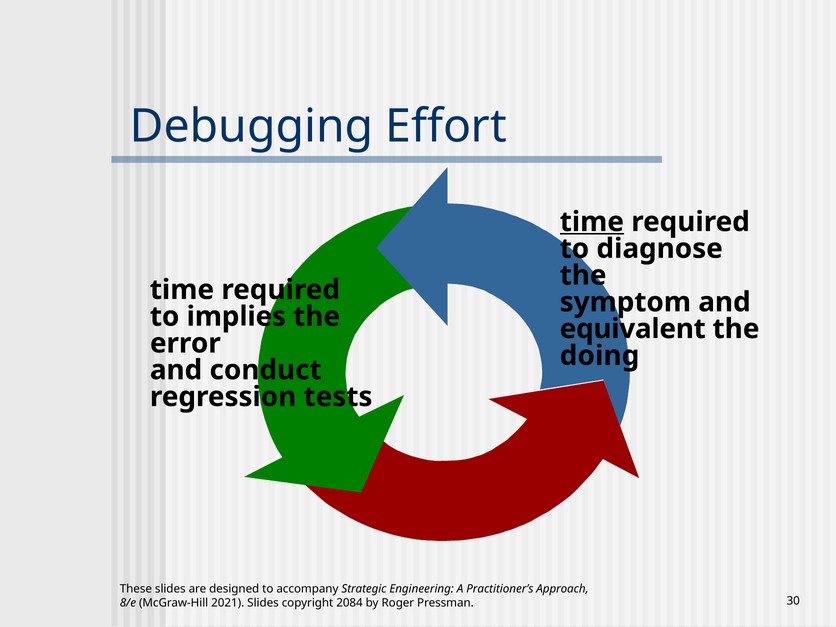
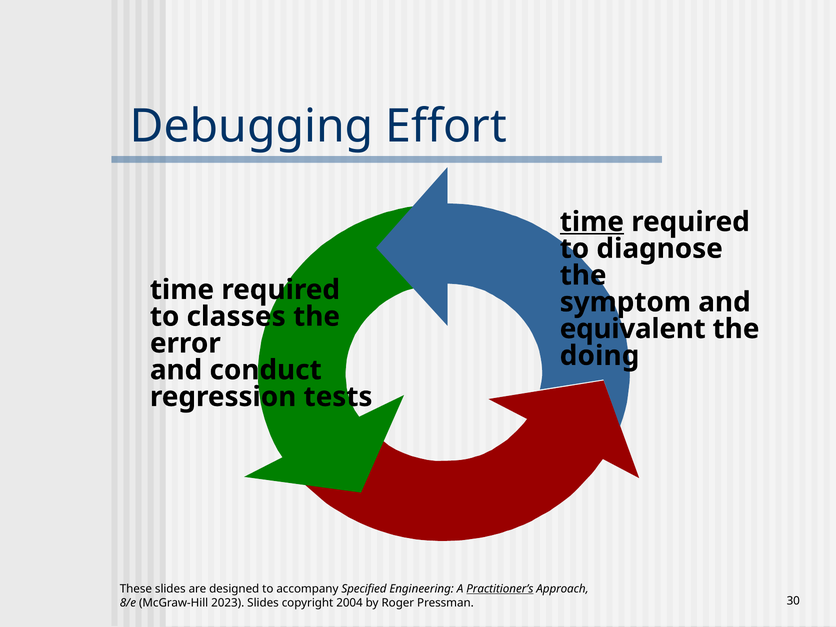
implies: implies -> classes
Strategic: Strategic -> Specified
Practitioner’s underline: none -> present
2021: 2021 -> 2023
2084: 2084 -> 2004
